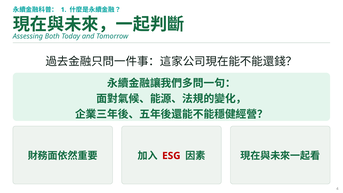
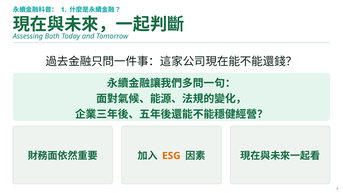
ESG colour: red -> orange
